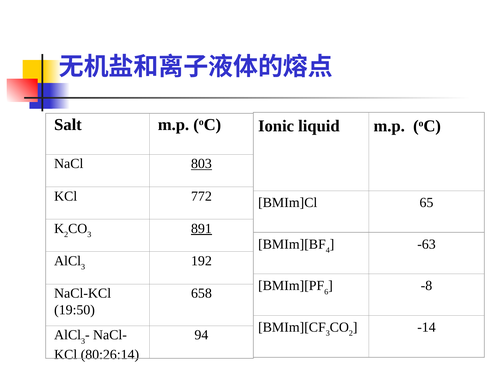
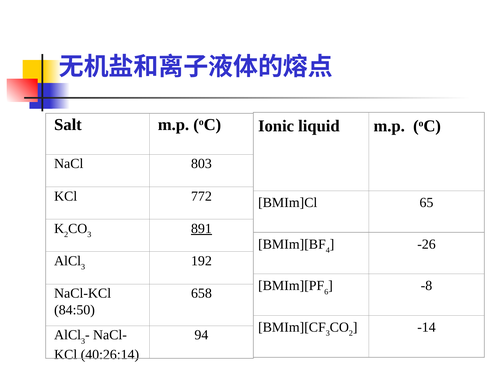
803 underline: present -> none
-63: -63 -> -26
19:50: 19:50 -> 84:50
80:26:14: 80:26:14 -> 40:26:14
